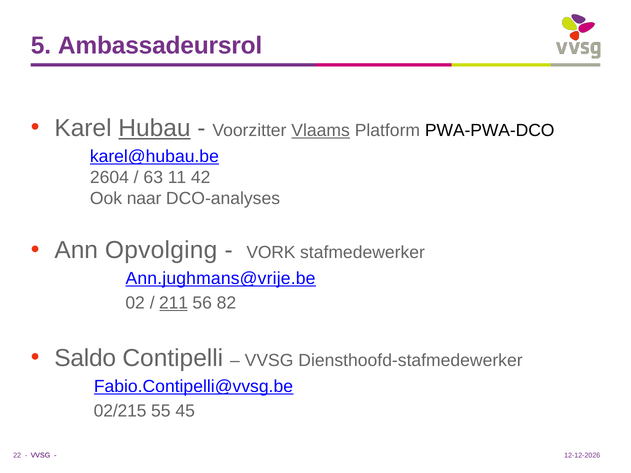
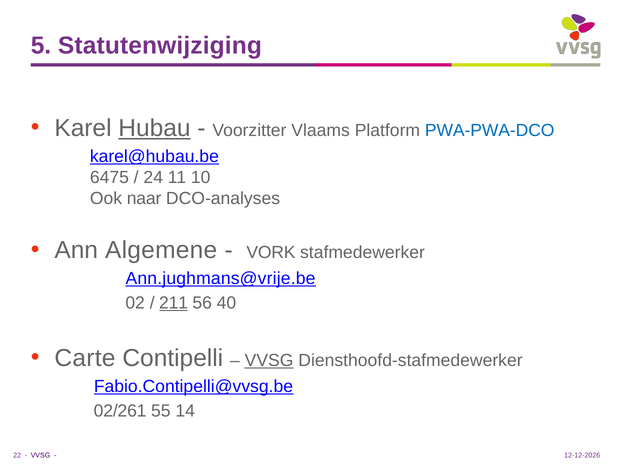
Ambassadeursrol: Ambassadeursrol -> Statutenwijziging
Vlaams underline: present -> none
PWA-PWA-DCO colour: black -> blue
2604: 2604 -> 6475
63: 63 -> 24
42: 42 -> 10
Opvolging: Opvolging -> Algemene
82: 82 -> 40
Saldo: Saldo -> Carte
VVSG at (269, 361) underline: none -> present
02/215: 02/215 -> 02/261
45: 45 -> 14
